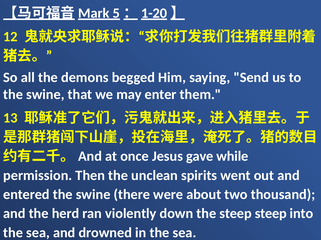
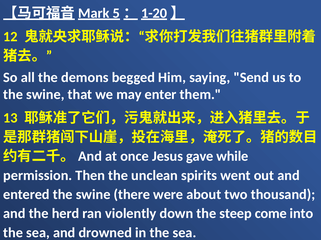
steep steep: steep -> come
